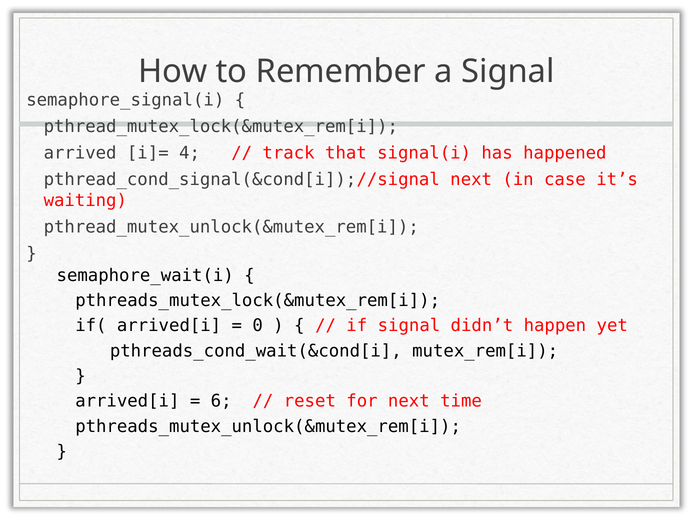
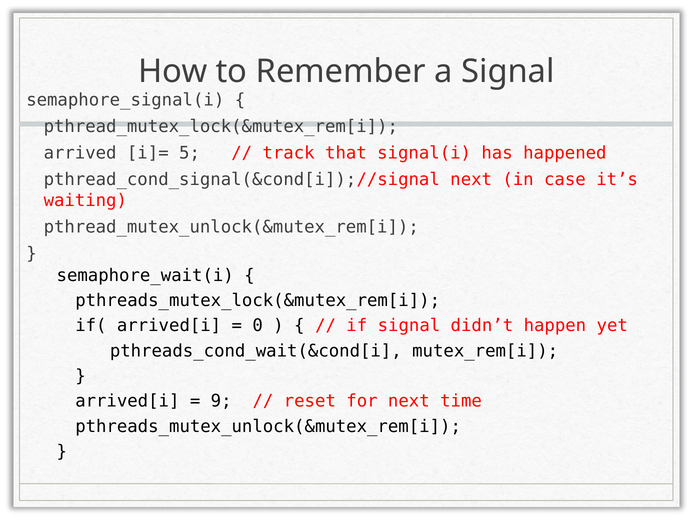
4: 4 -> 5
6: 6 -> 9
